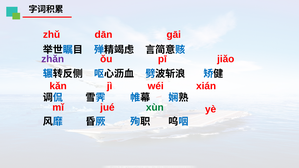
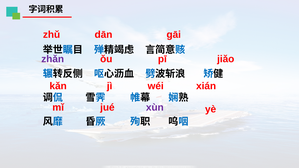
xùn colour: green -> purple
